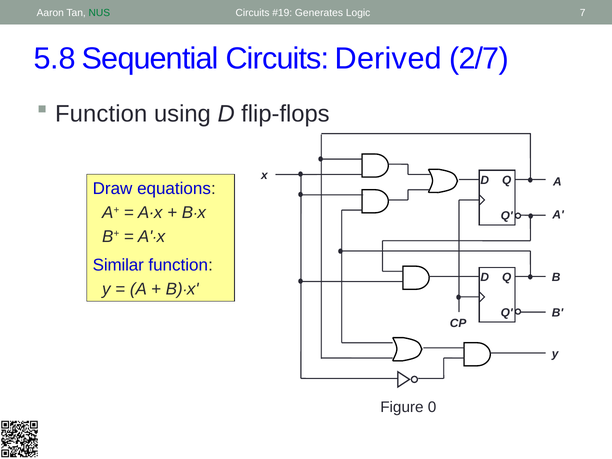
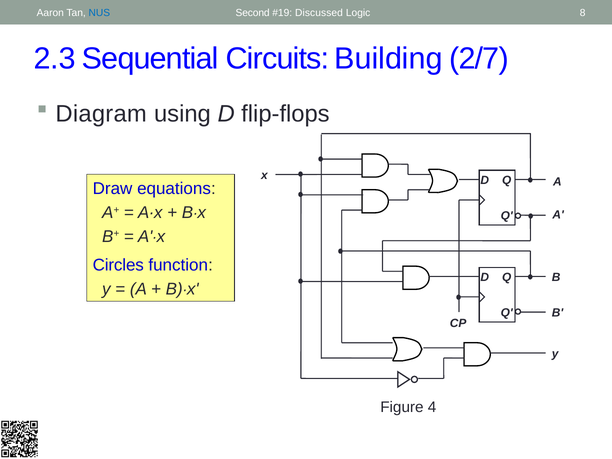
NUS colour: green -> blue
Circuits at (253, 13): Circuits -> Second
Generates: Generates -> Discussed
7: 7 -> 8
5.8: 5.8 -> 2.3
Derived: Derived -> Building
Function at (101, 114): Function -> Diagram
Similar: Similar -> Circles
0: 0 -> 4
